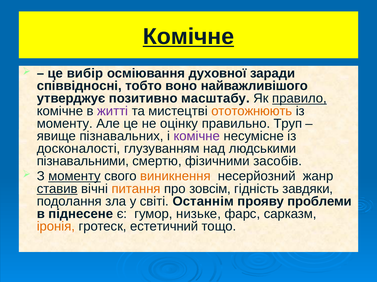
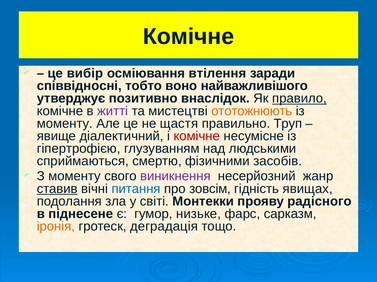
Комічне at (188, 37) underline: present -> none
духовної: духовної -> втілення
масштабу: масштабу -> внаслідок
оцінку: оцінку -> щастя
пізнавальних: пізнавальних -> діалектичний
комічне at (197, 136) colour: purple -> red
досконалості: досконалості -> гіпертрофією
пізнавальними: пізнавальними -> сприймаються
моменту at (74, 177) underline: present -> none
виникнення colour: orange -> purple
питання colour: orange -> blue
завдяки: завдяки -> явищах
Останнім: Останнім -> Монтекки
проблеми: проблеми -> радісного
естетичний: естетичний -> деградація
